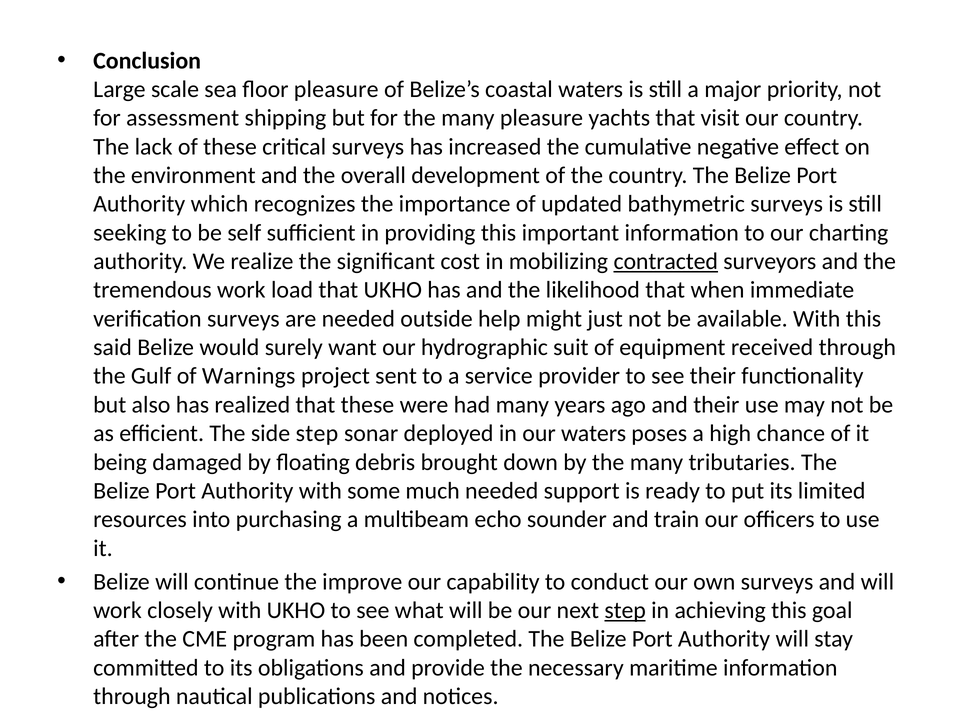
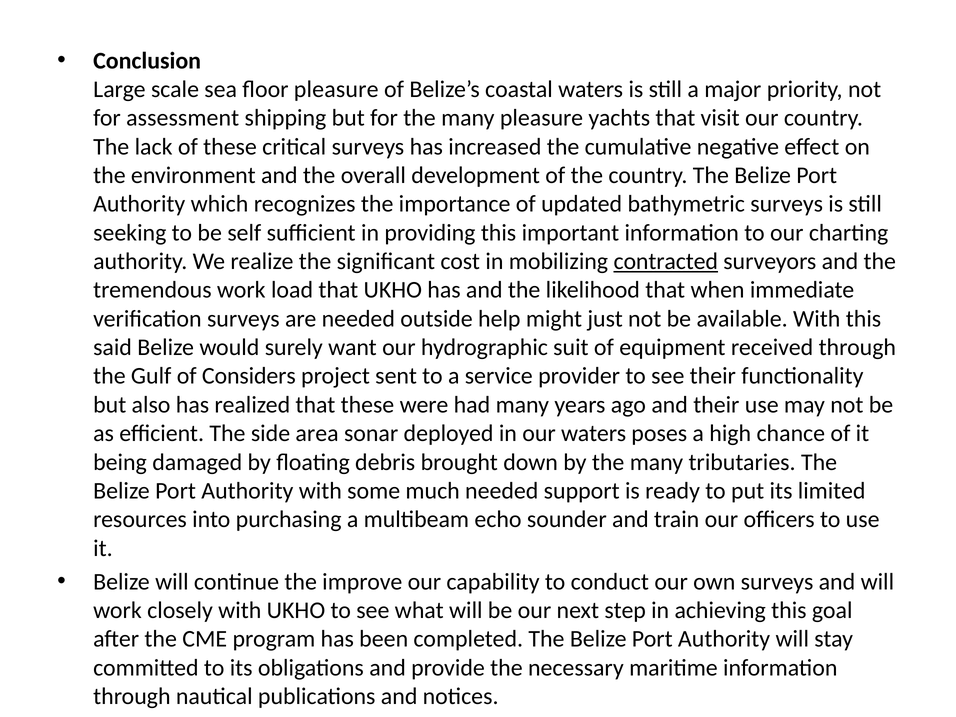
Warnings: Warnings -> Considers
side step: step -> area
step at (625, 610) underline: present -> none
